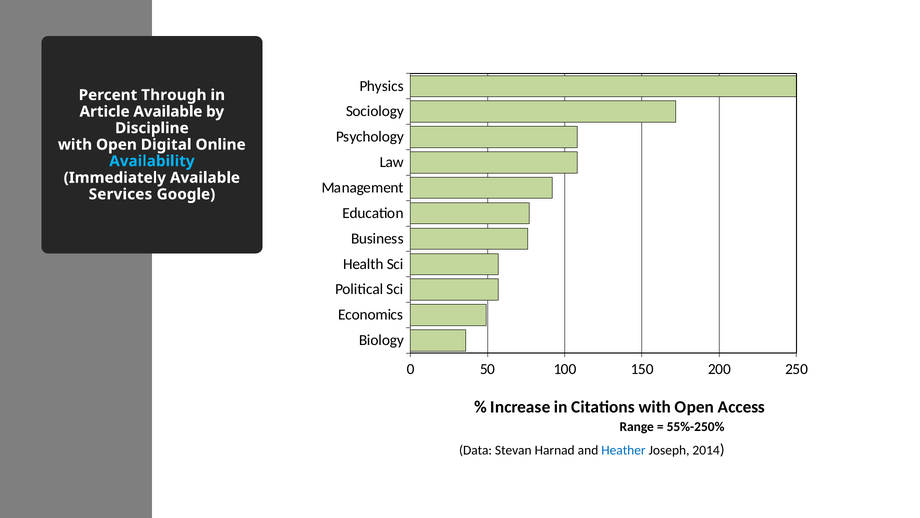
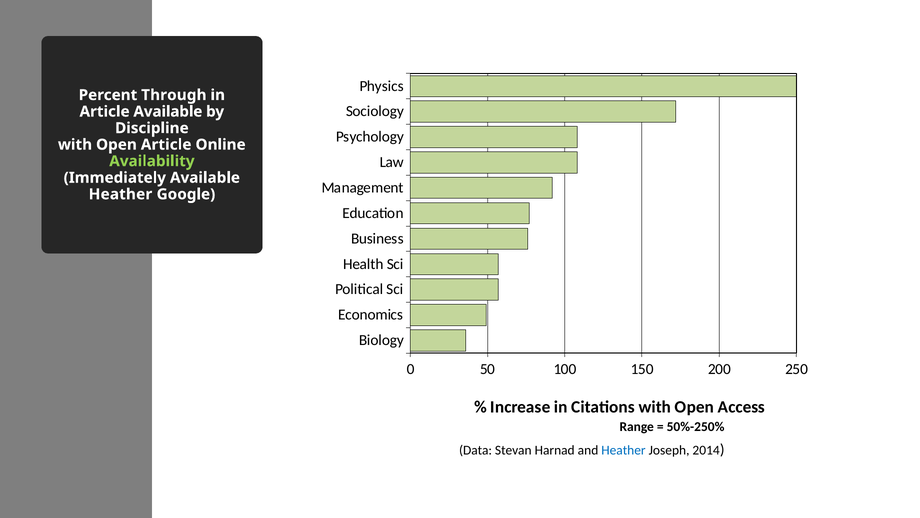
Open Digital: Digital -> Article
Availability colour: light blue -> light green
Services at (120, 194): Services -> Heather
55%-250%: 55%-250% -> 50%-250%
